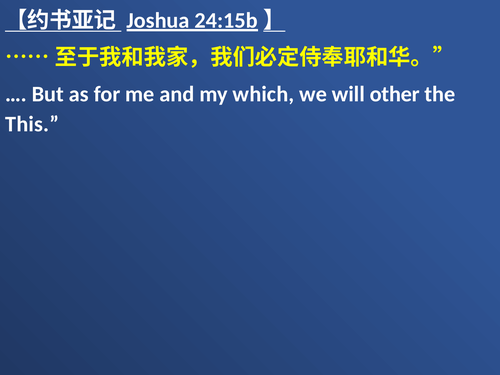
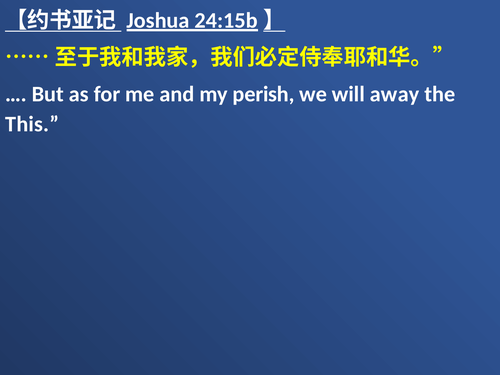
which: which -> perish
other: other -> away
